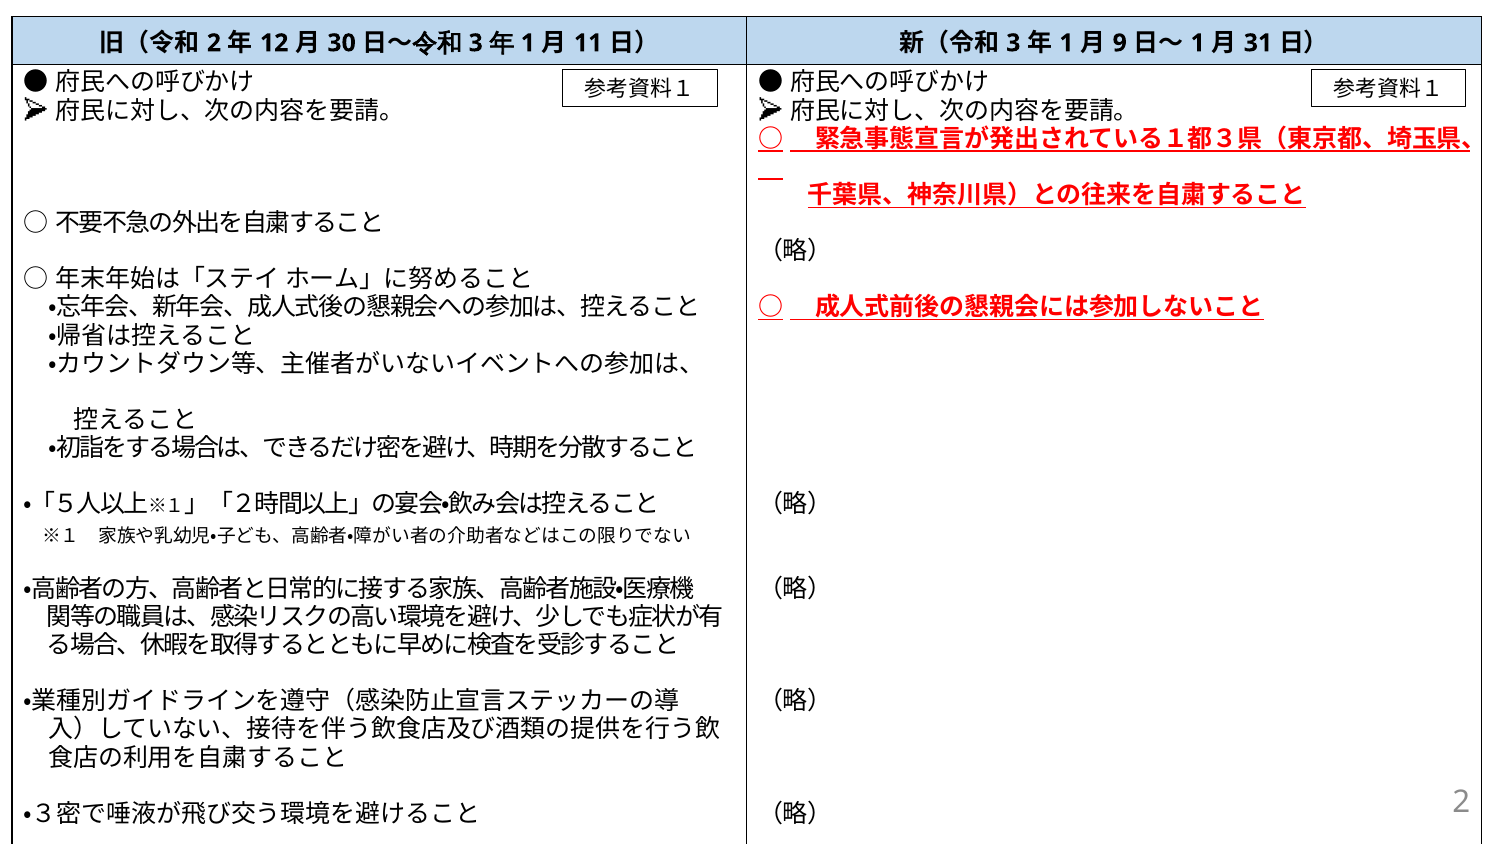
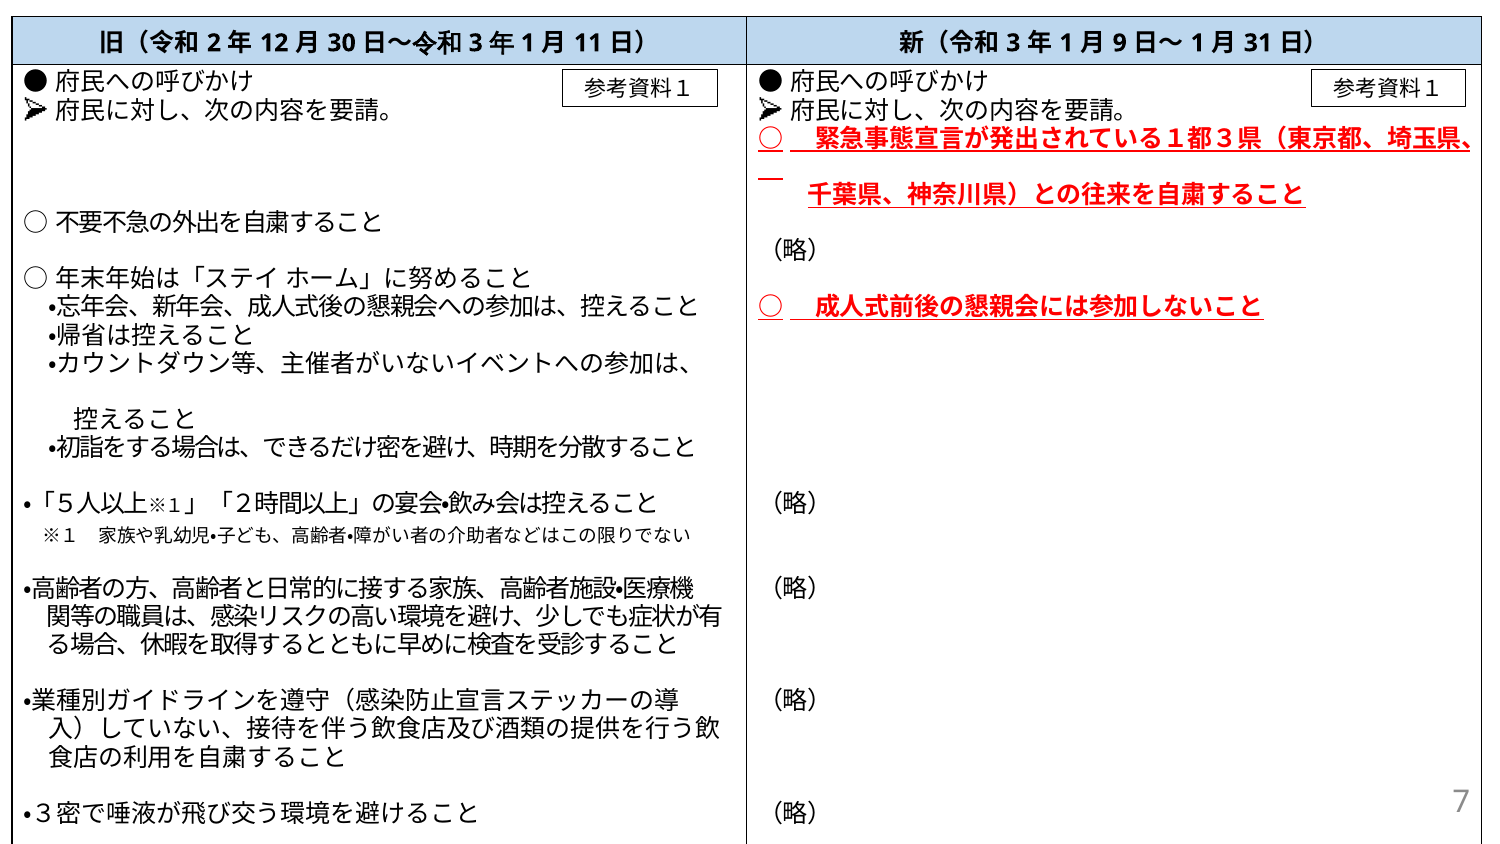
2 at (1461, 802): 2 -> 7
